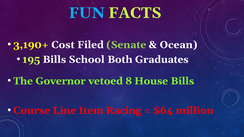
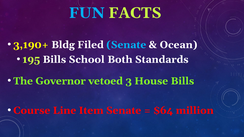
Cost: Cost -> Bldg
Senate at (126, 45) colour: light green -> light blue
Graduates: Graduates -> Standards
8: 8 -> 3
Item Racing: Racing -> Senate
